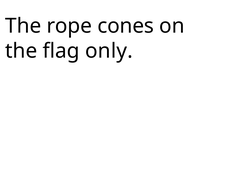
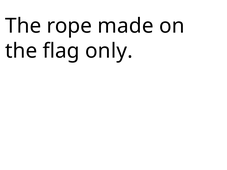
cones: cones -> made
